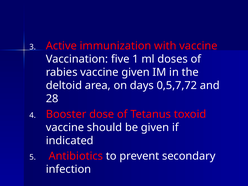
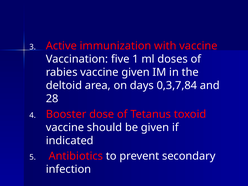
0,5,7,72: 0,5,7,72 -> 0,3,7,84
